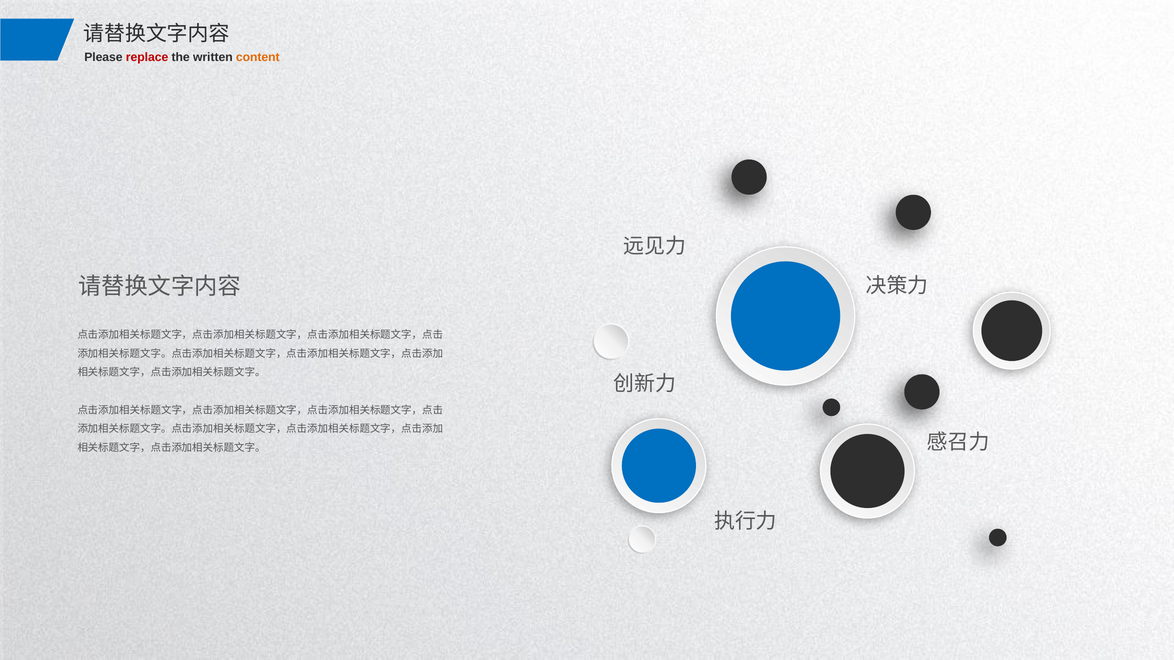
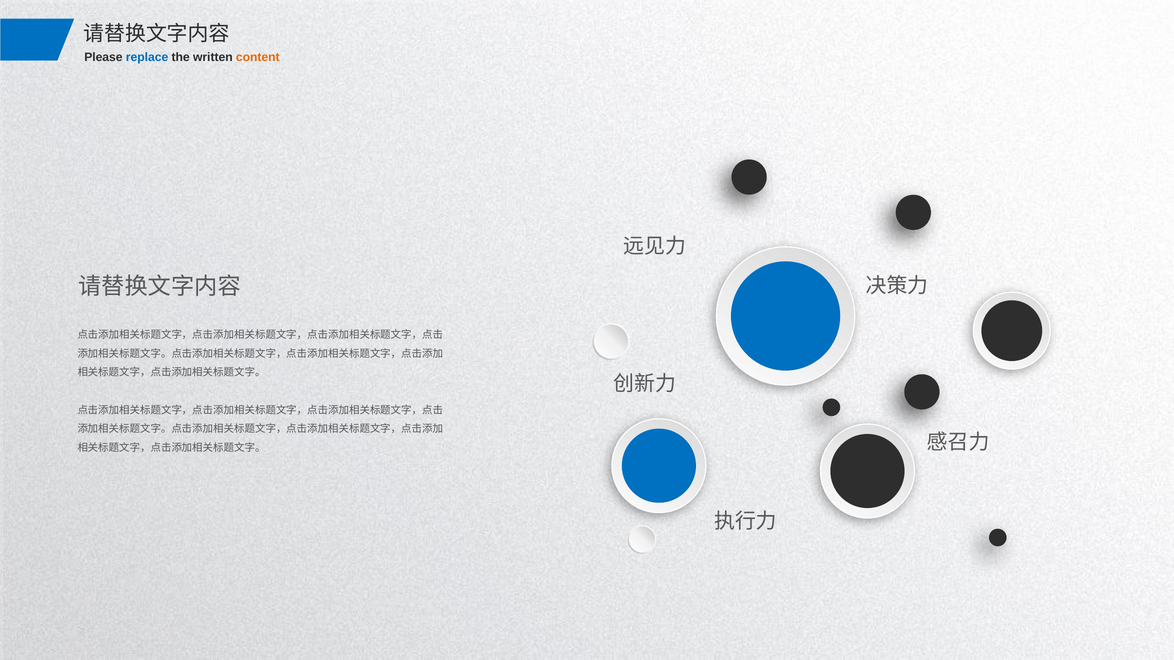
replace colour: red -> blue
